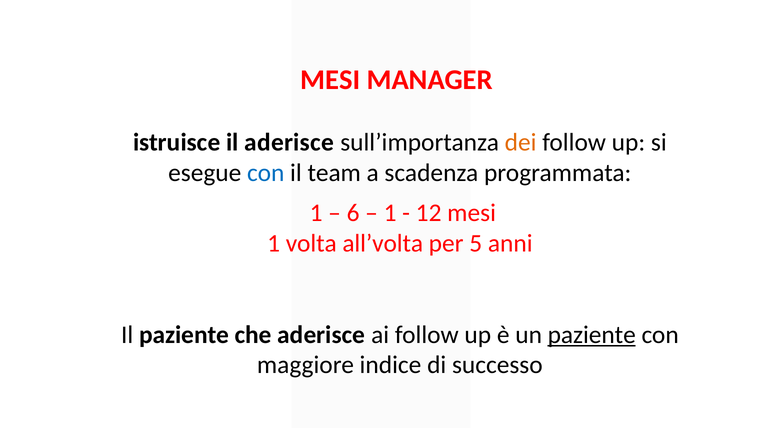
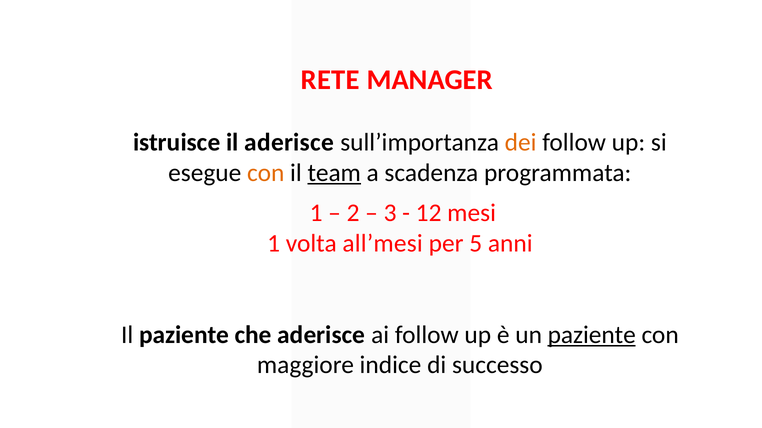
MESI at (330, 80): MESI -> RETE
con at (266, 173) colour: blue -> orange
team underline: none -> present
6: 6 -> 2
1 at (390, 213): 1 -> 3
all’volta: all’volta -> all’mesi
